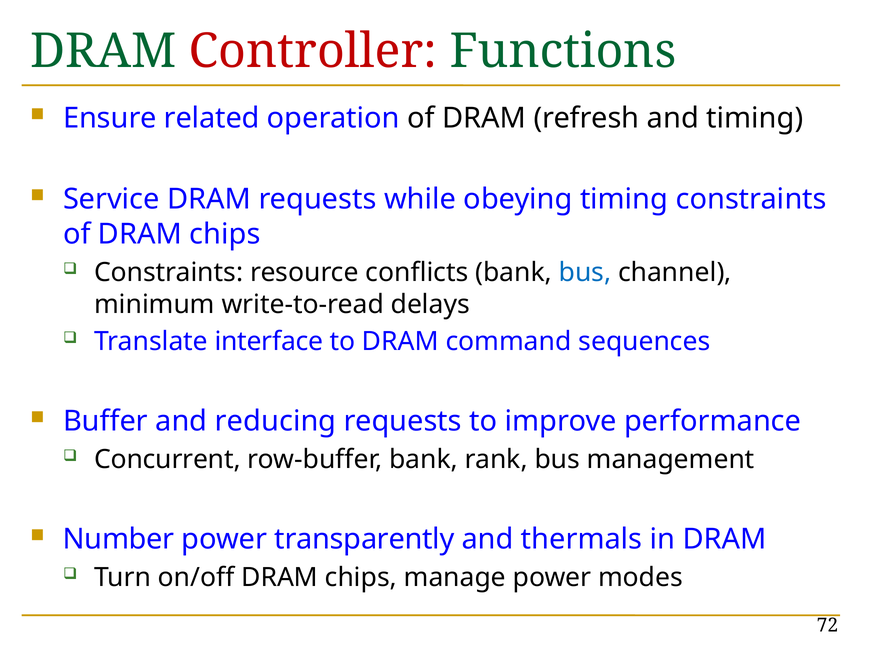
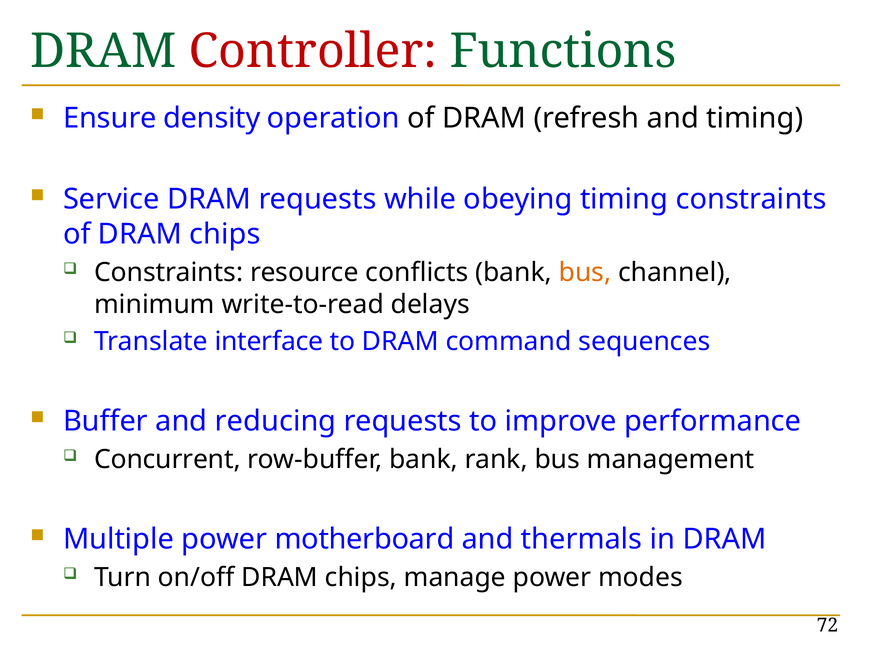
related: related -> density
bus at (585, 273) colour: blue -> orange
Number: Number -> Multiple
transparently: transparently -> motherboard
